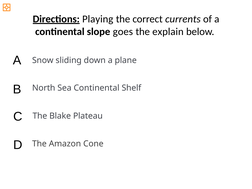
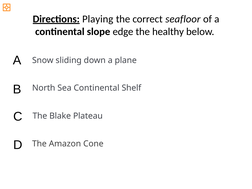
currents: currents -> seafloor
goes: goes -> edge
explain: explain -> healthy
